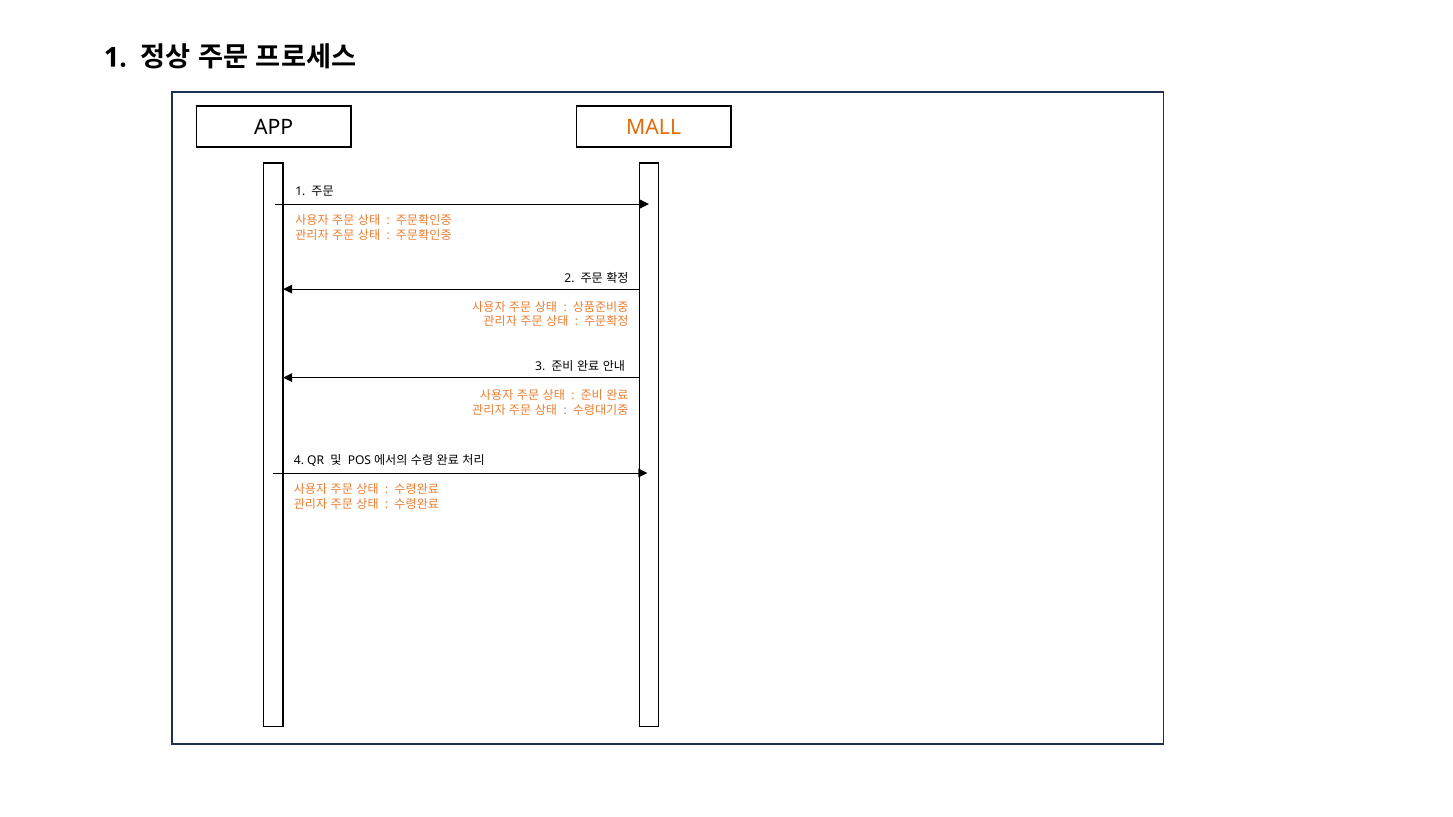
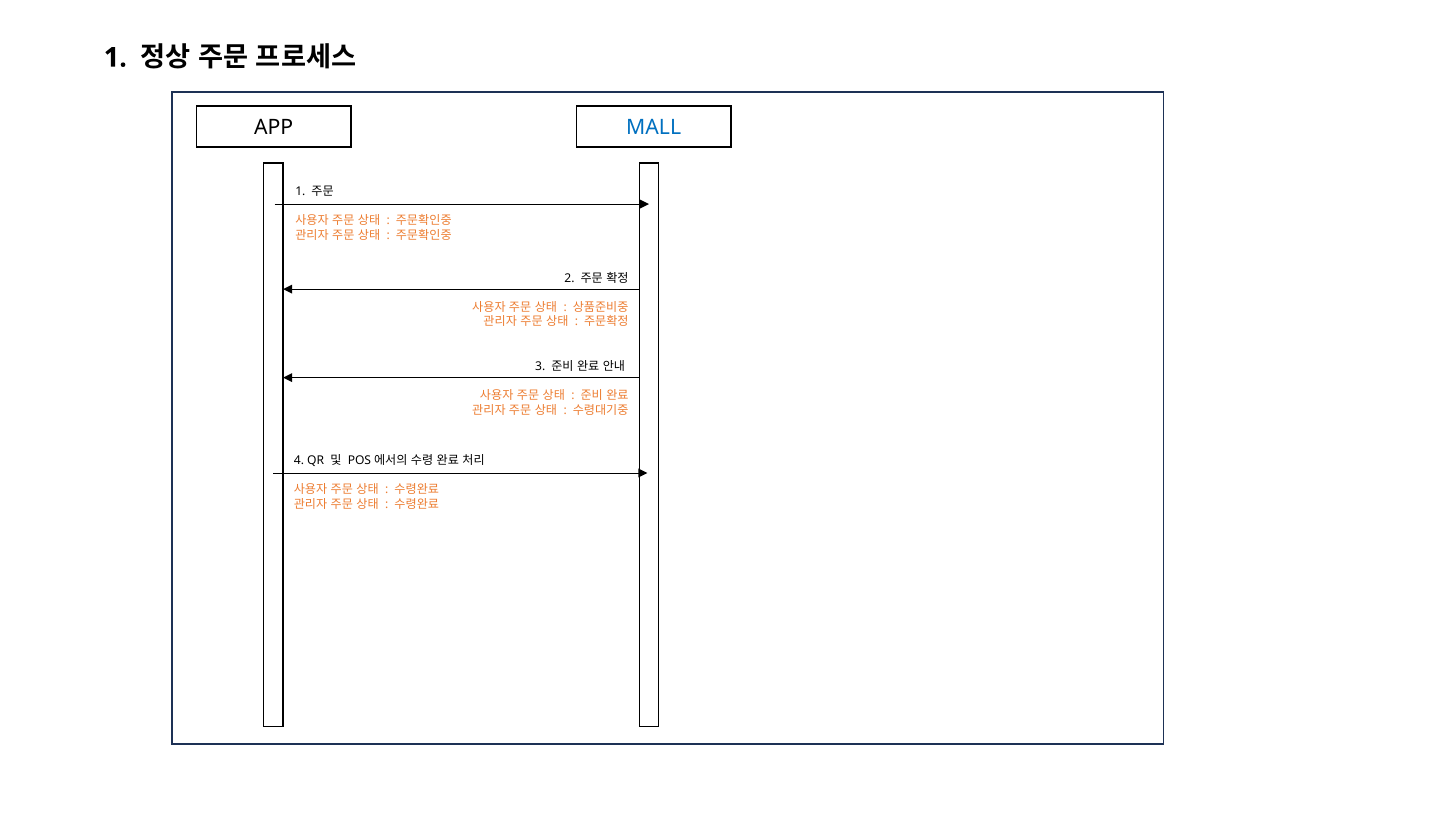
MALL colour: orange -> blue
